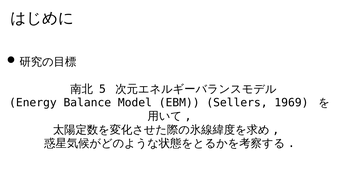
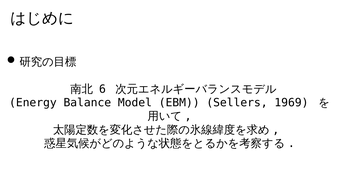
5: 5 -> 6
